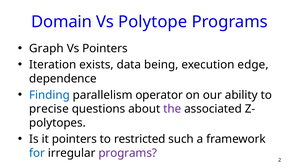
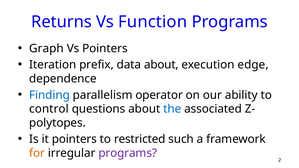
Domain: Domain -> Returns
Polytope: Polytope -> Function
exists: exists -> prefix
data being: being -> about
precise: precise -> control
the colour: purple -> blue
for colour: blue -> orange
